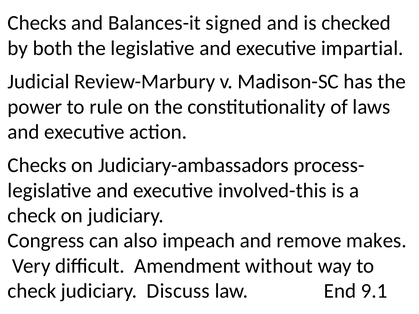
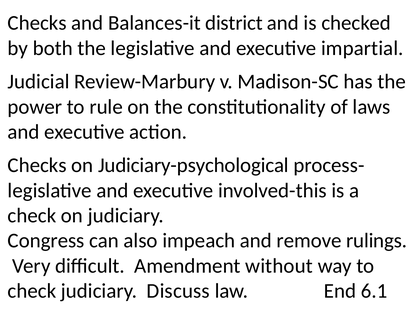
signed: signed -> district
Judiciary-ambassadors: Judiciary-ambassadors -> Judiciary-psychological
makes: makes -> rulings
9.1: 9.1 -> 6.1
